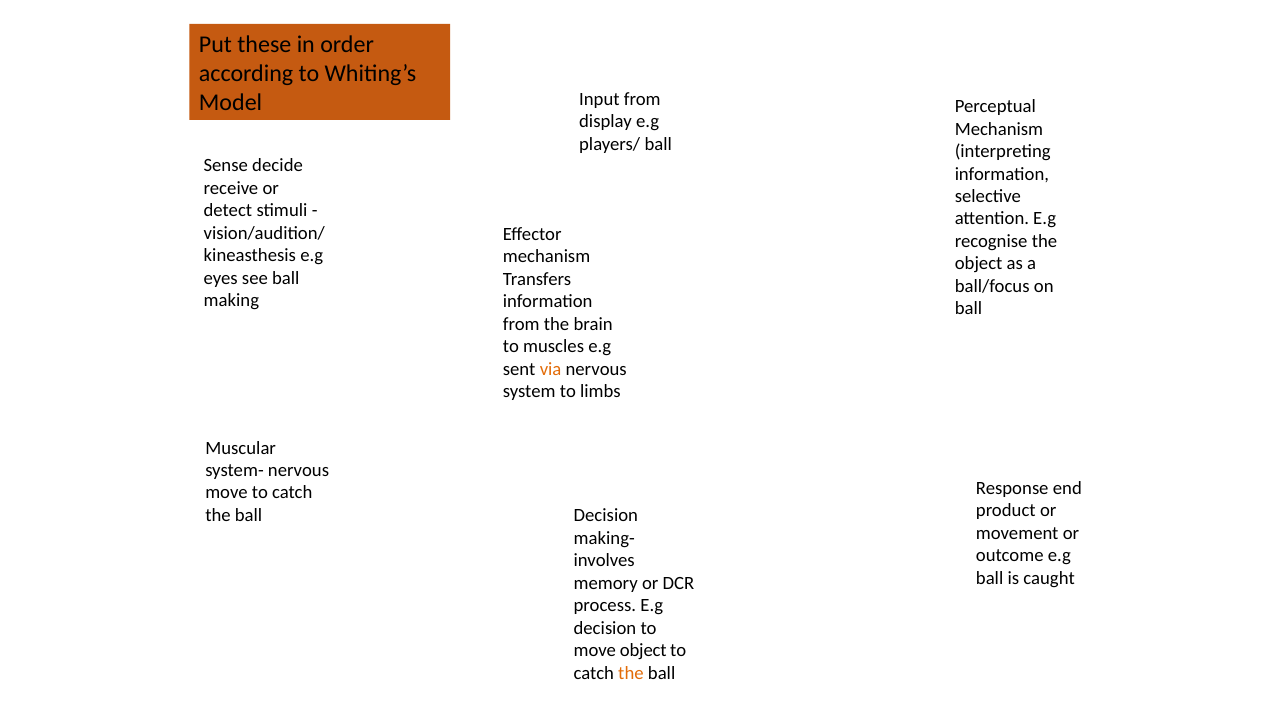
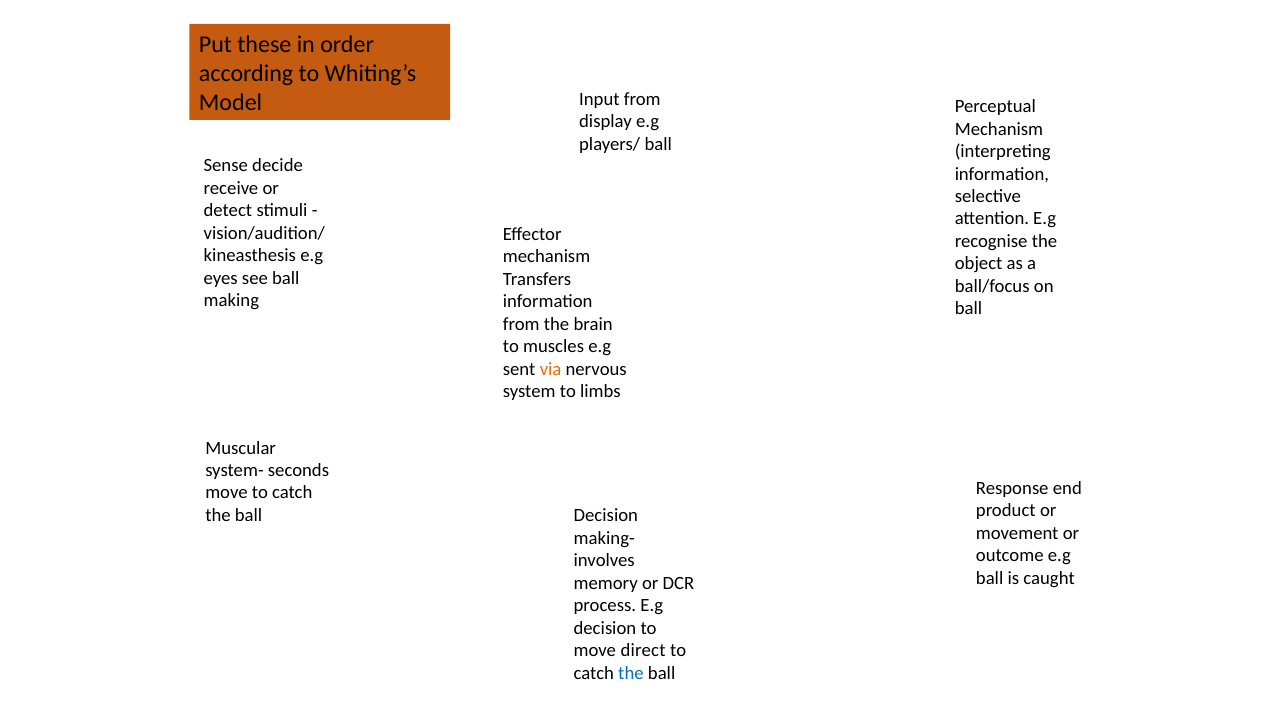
system- nervous: nervous -> seconds
move object: object -> direct
the at (631, 673) colour: orange -> blue
